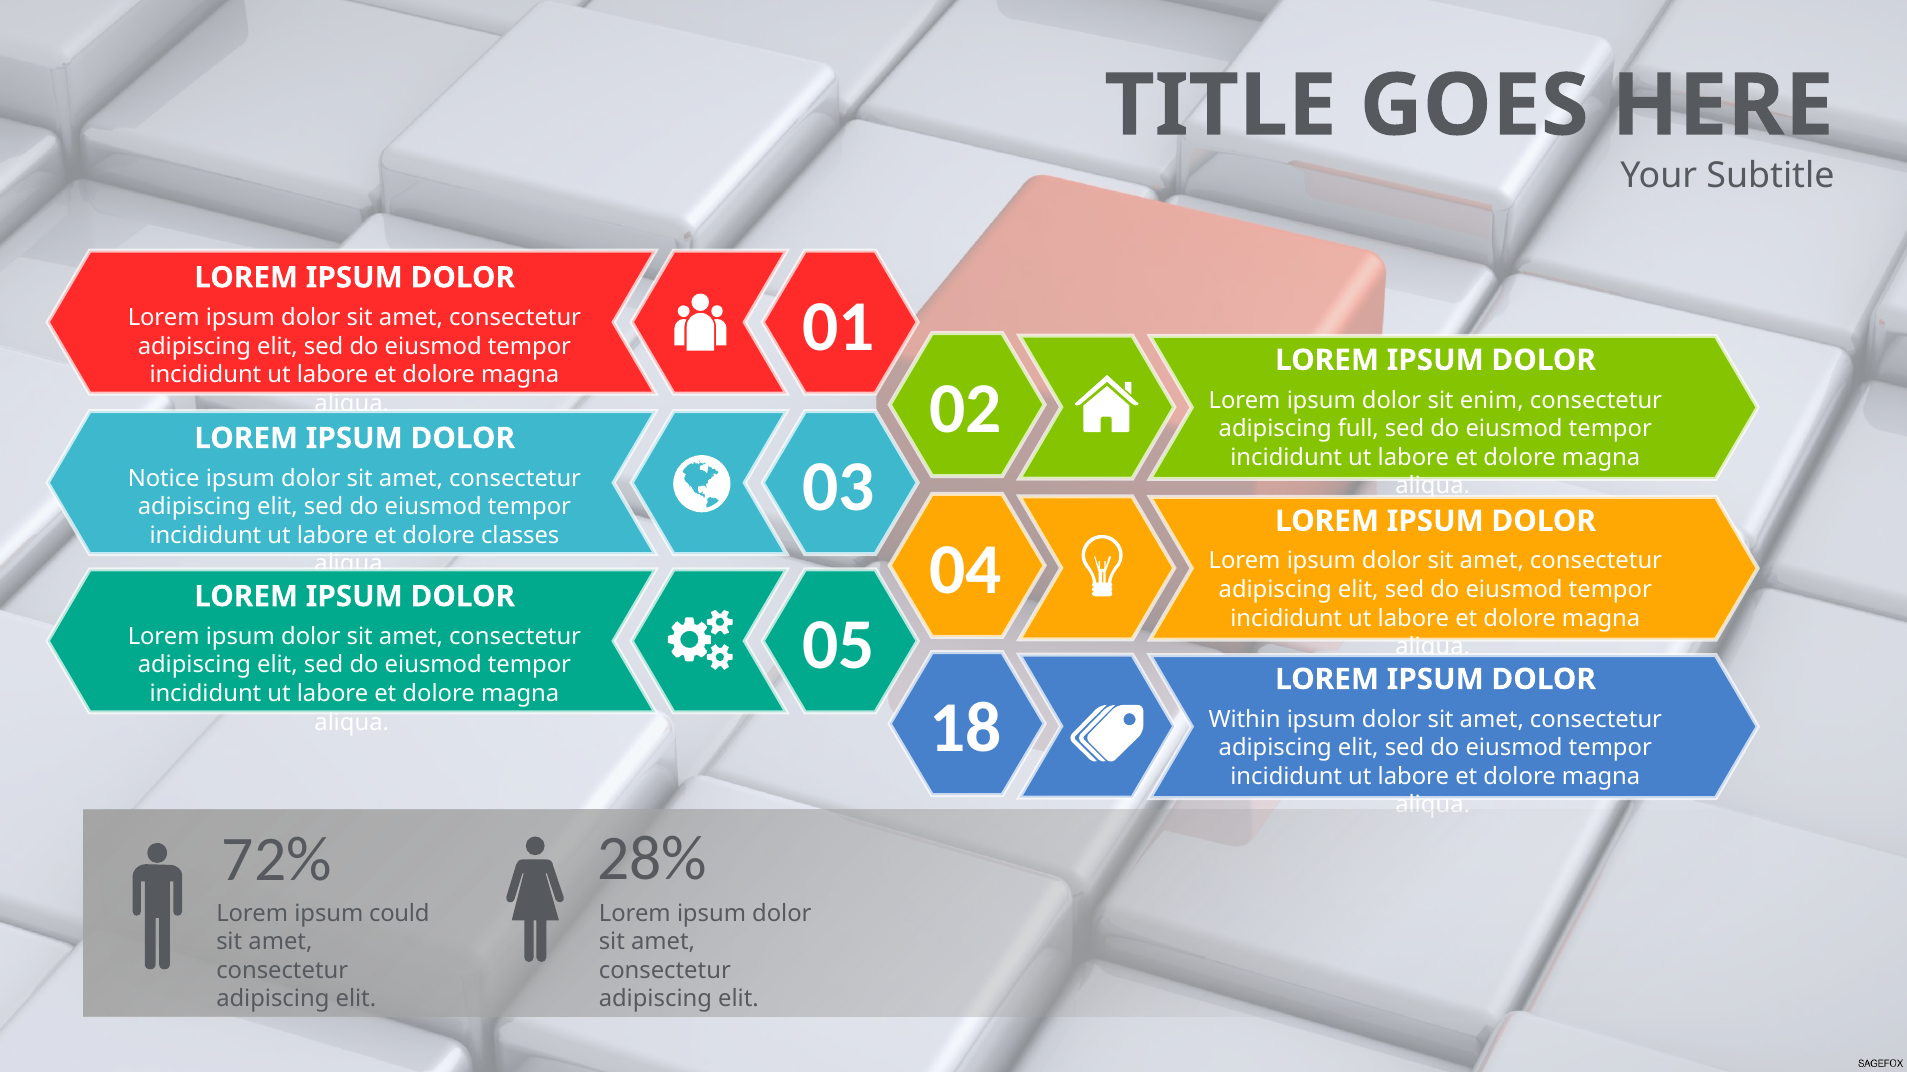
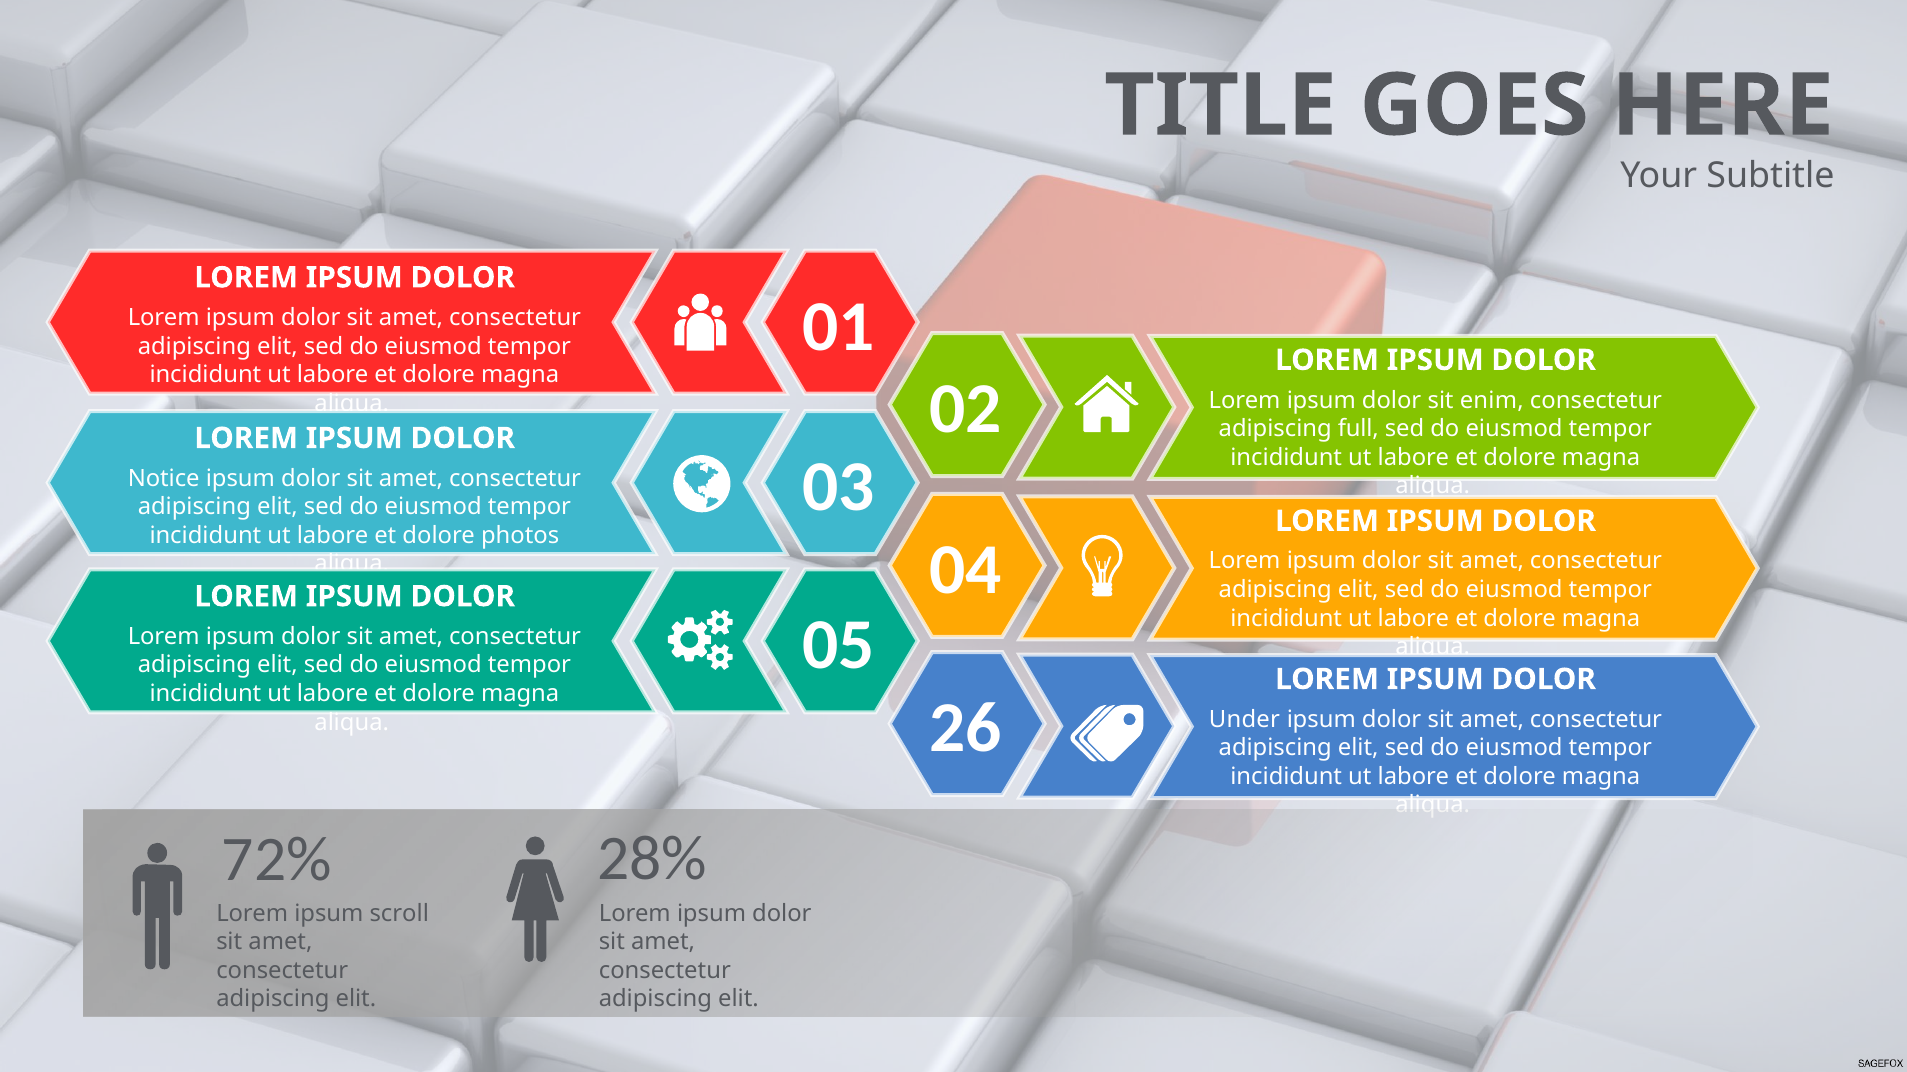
classes: classes -> photos
Within: Within -> Under
18: 18 -> 26
could: could -> scroll
